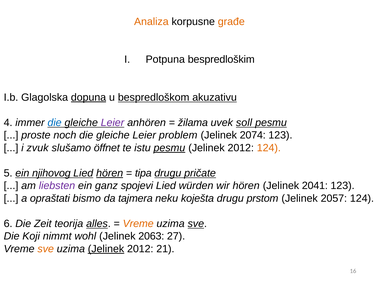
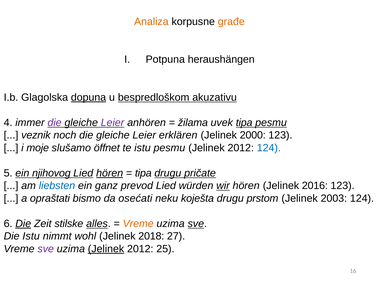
bespredloškim: bespredloškim -> heraushängen
die at (55, 123) colour: blue -> purple
uvek soll: soll -> tipa
proste: proste -> veznik
problem: problem -> erklären
2074: 2074 -> 2000
zvuk: zvuk -> moje
pesmu at (169, 148) underline: present -> none
124 at (269, 148) colour: orange -> blue
liebsten colour: purple -> blue
spojevi: spojevi -> prevod
wir underline: none -> present
2041: 2041 -> 2016
tajmera: tajmera -> osećati
2057: 2057 -> 2003
Die at (23, 224) underline: none -> present
teorija: teorija -> stilske
Die Koji: Koji -> Istu
2063: 2063 -> 2018
sve at (46, 249) colour: orange -> purple
21: 21 -> 25
